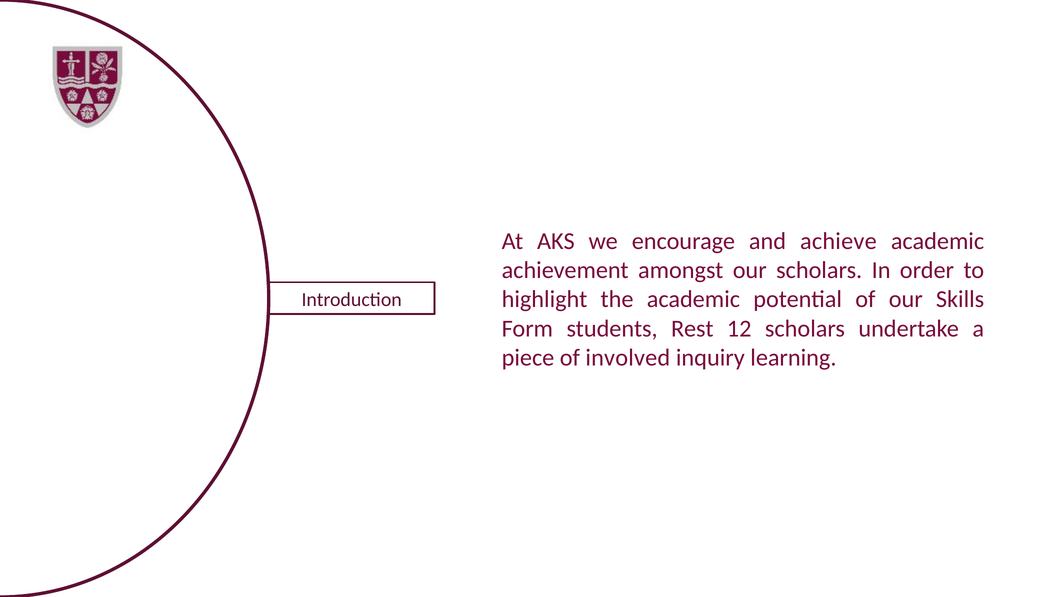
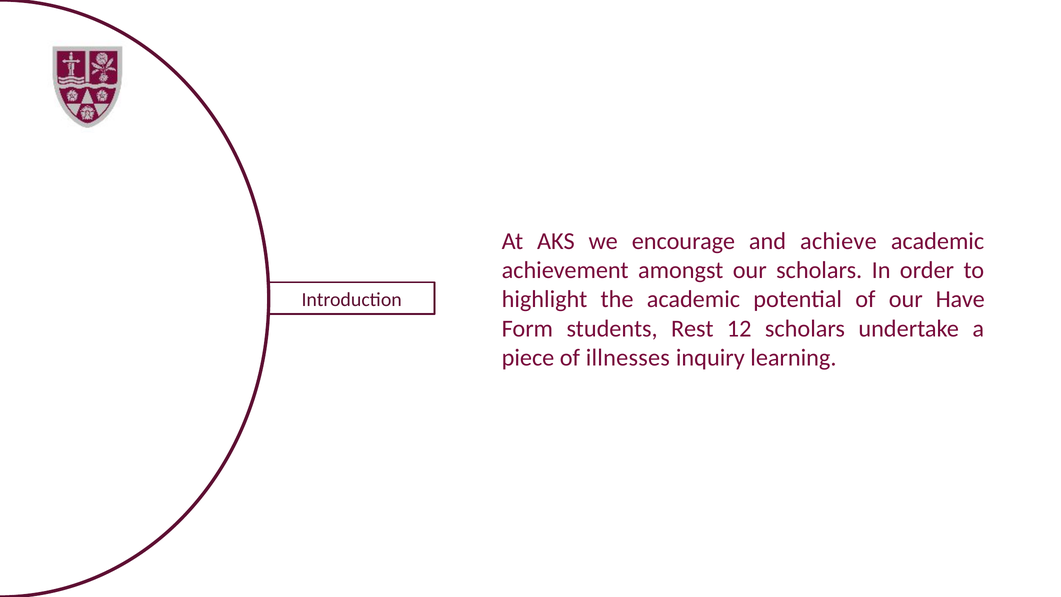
Skills: Skills -> Have
involved: involved -> illnesses
